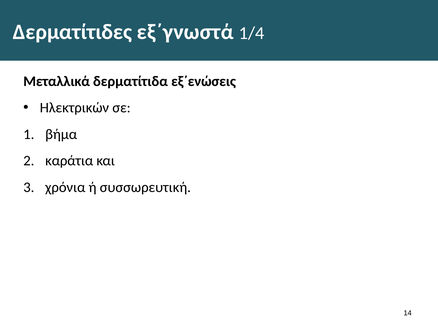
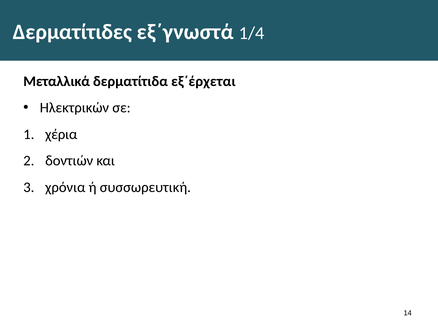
εξ΄ενώσεις: εξ΄ενώσεις -> εξ΄έρχεται
βήμα: βήμα -> χέρια
καράτια: καράτια -> δοντιών
